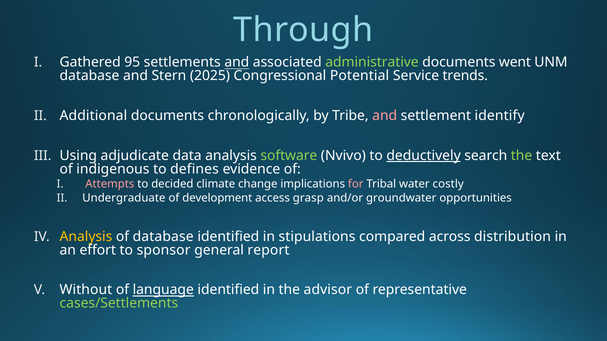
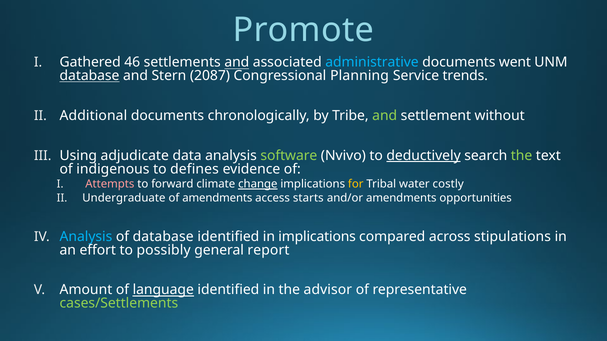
Through: Through -> Promote
95: 95 -> 46
administrative colour: light green -> light blue
database at (90, 76) underline: none -> present
2025: 2025 -> 2087
Potential: Potential -> Planning
and at (385, 116) colour: pink -> light green
identify: identify -> without
decided: decided -> forward
change underline: none -> present
for colour: pink -> yellow
of development: development -> amendments
grasp: grasp -> starts
and/or groundwater: groundwater -> amendments
Analysis at (86, 237) colour: yellow -> light blue
in stipulations: stipulations -> implications
distribution: distribution -> stipulations
sponsor: sponsor -> possibly
Without: Without -> Amount
